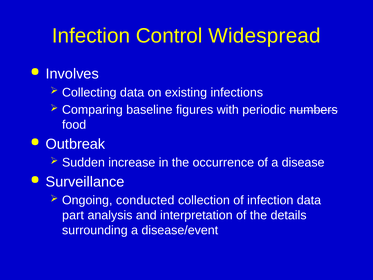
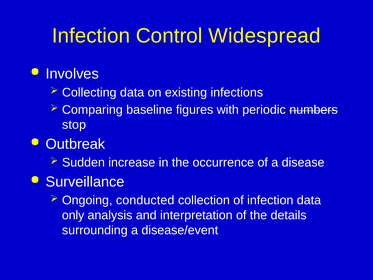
food: food -> stop
part: part -> only
